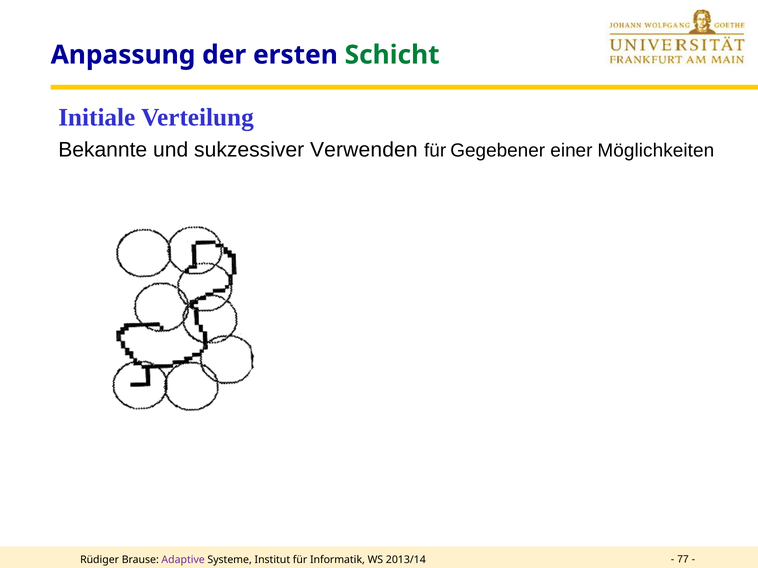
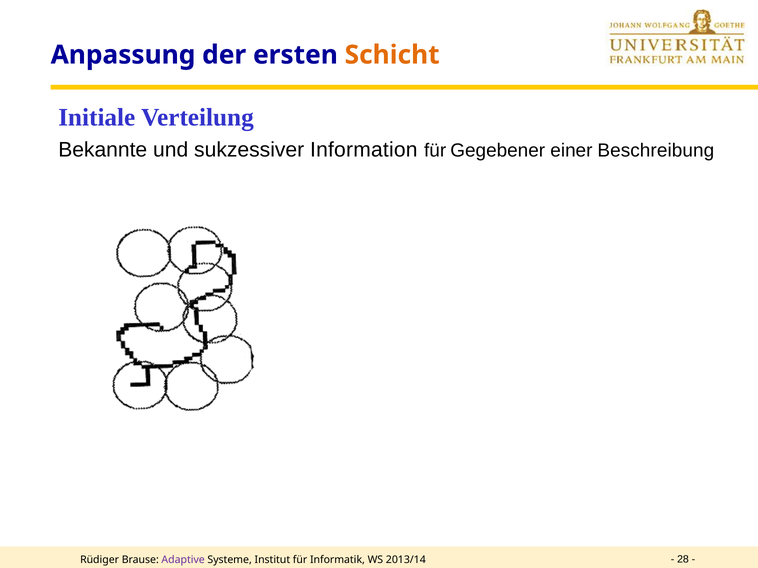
Schicht colour: green -> orange
Verwenden: Verwenden -> Information
Möglichkeiten: Möglichkeiten -> Beschreibung
77: 77 -> 28
